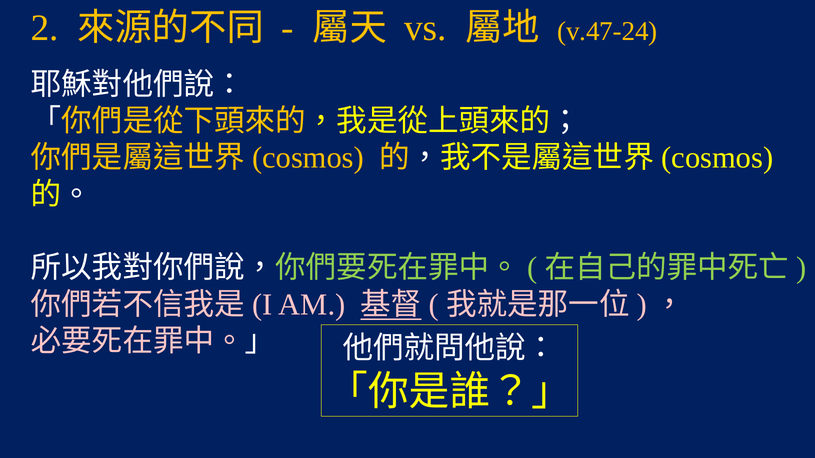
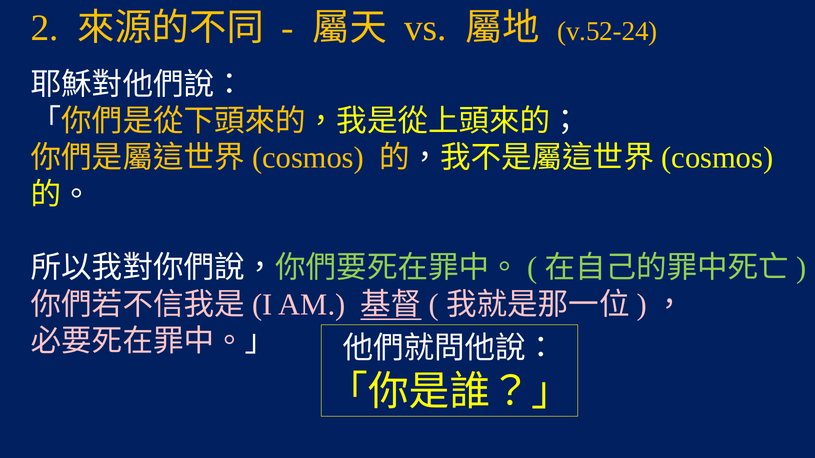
v.47-24: v.47-24 -> v.52-24
